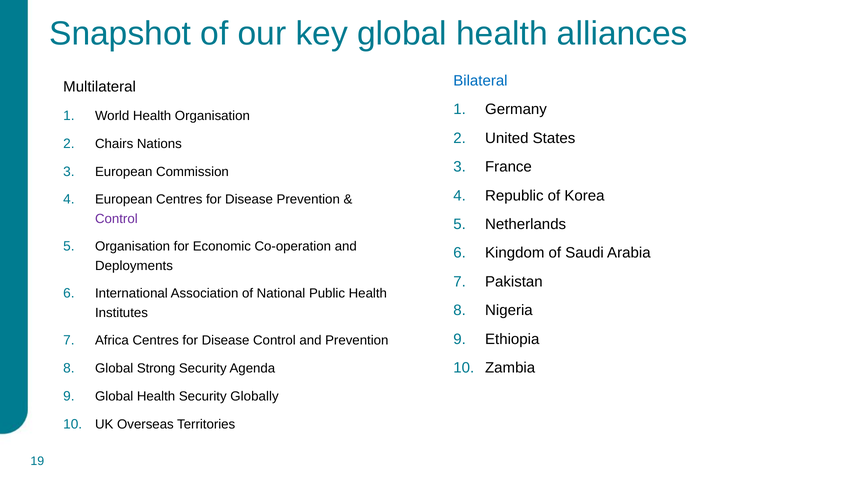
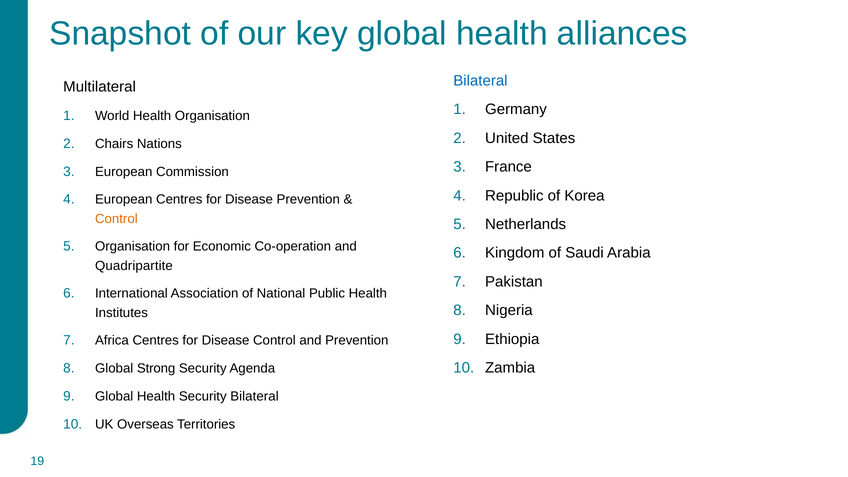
Control at (116, 219) colour: purple -> orange
Deployments: Deployments -> Quadripartite
Security Globally: Globally -> Bilateral
